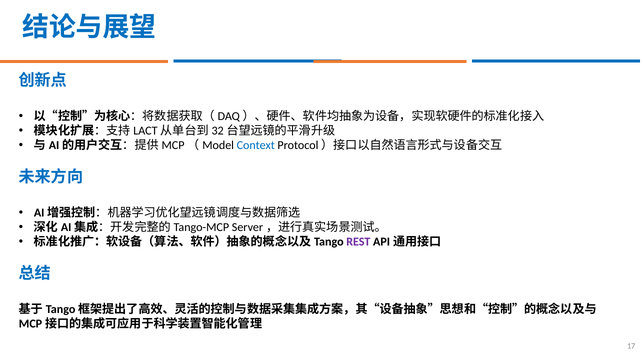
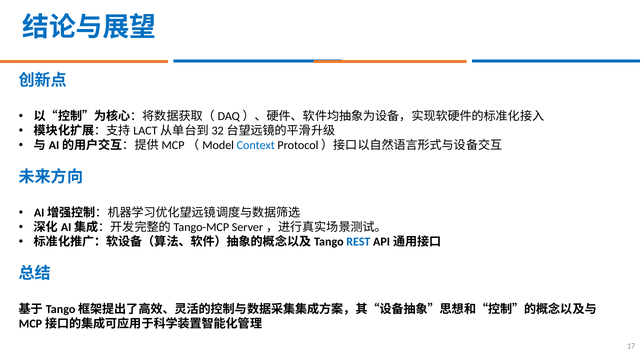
REST colour: purple -> blue
